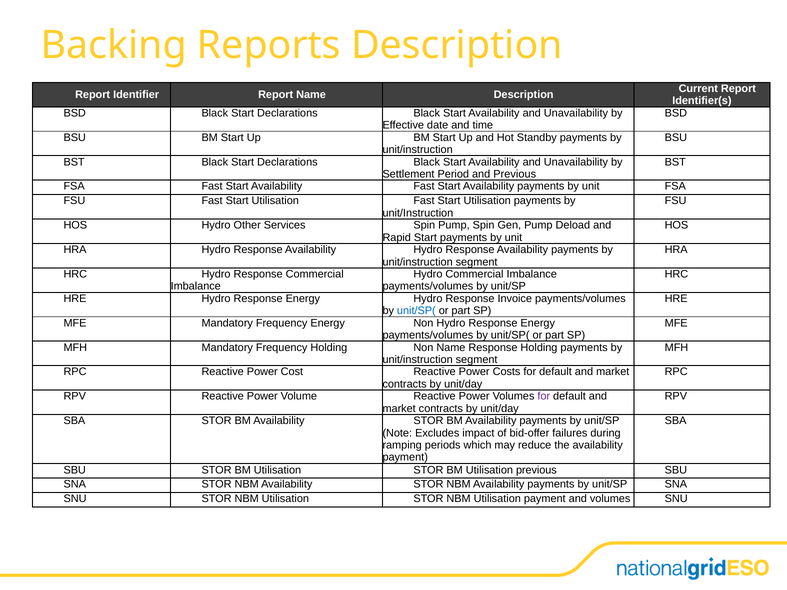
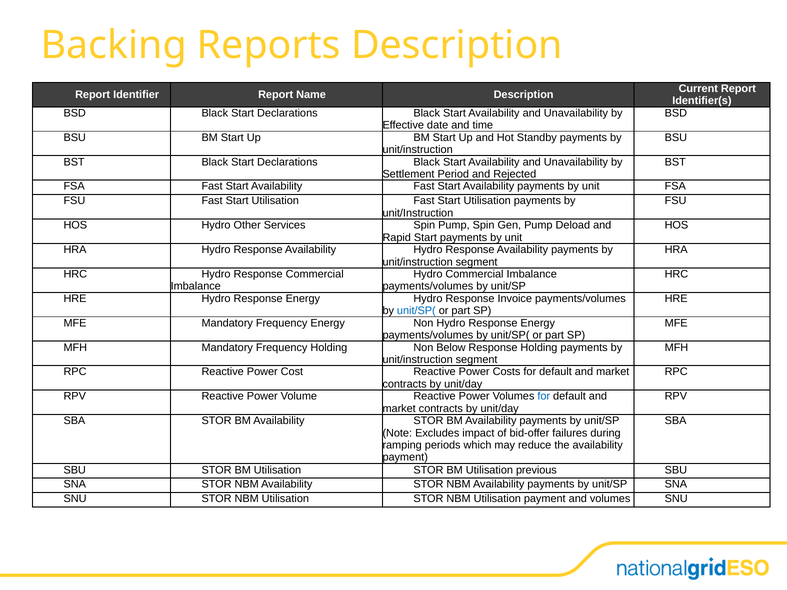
and Previous: Previous -> Rejected
Non Name: Name -> Below
for at (544, 396) colour: purple -> blue
